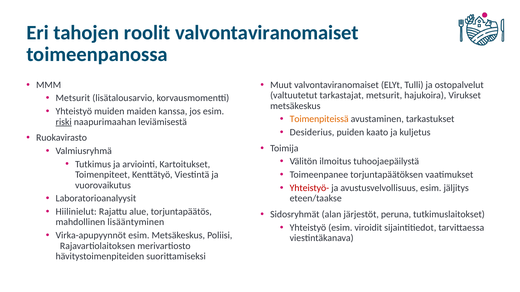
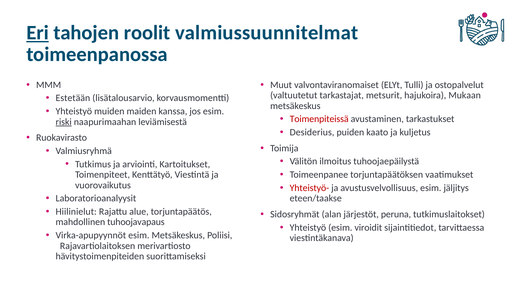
Eri underline: none -> present
roolit valvontaviranomaiset: valvontaviranomaiset -> valmiussuunnitelmat
Virukset: Virukset -> Mukaan
Metsurit at (73, 98): Metsurit -> Estetään
Toimenpiteissä colour: orange -> red
lisääntyminen: lisääntyminen -> tuhoojavapaus
